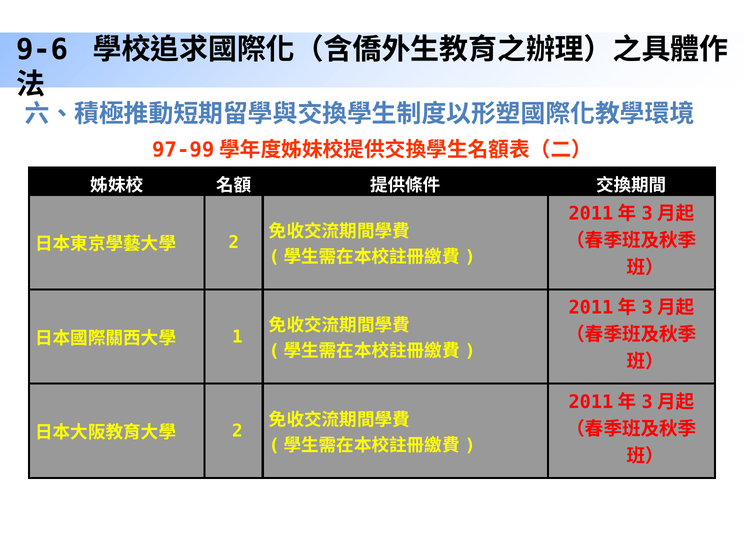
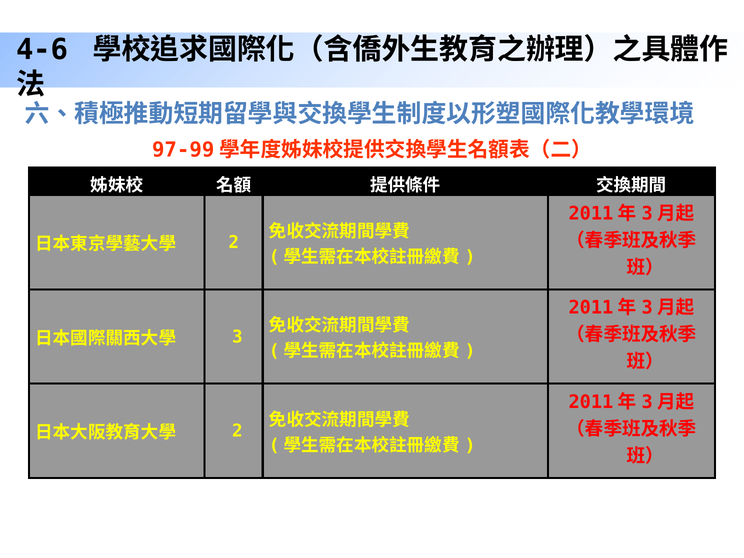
9-6: 9-6 -> 4-6
1: 1 -> 3
